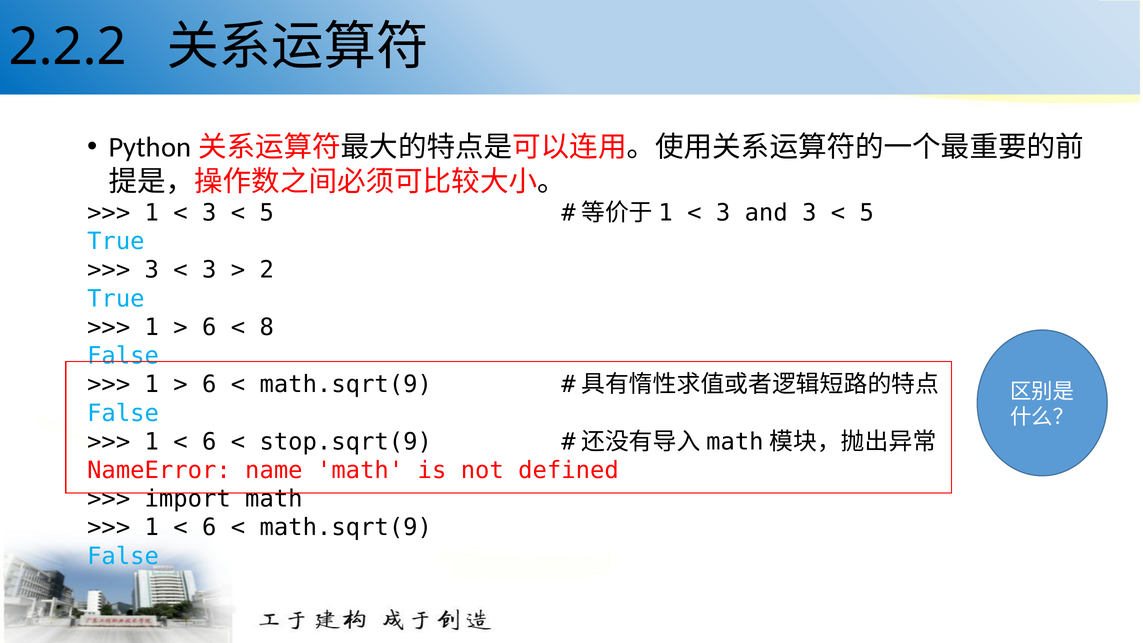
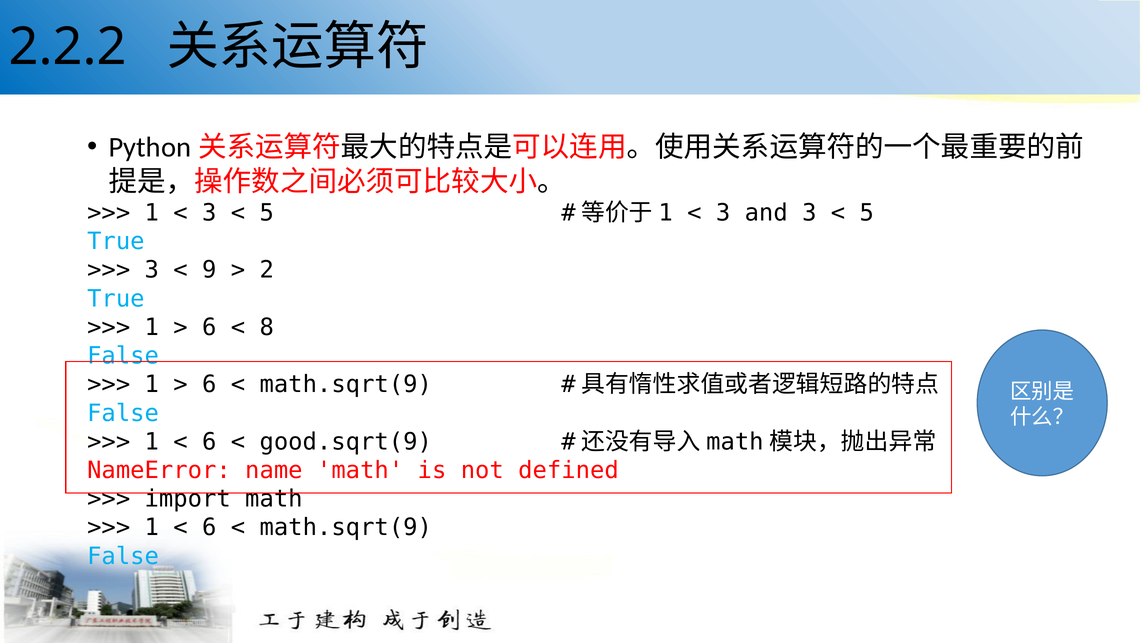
3 at (209, 270): 3 -> 9
stop.sqrt(9: stop.sqrt(9 -> good.sqrt(9
